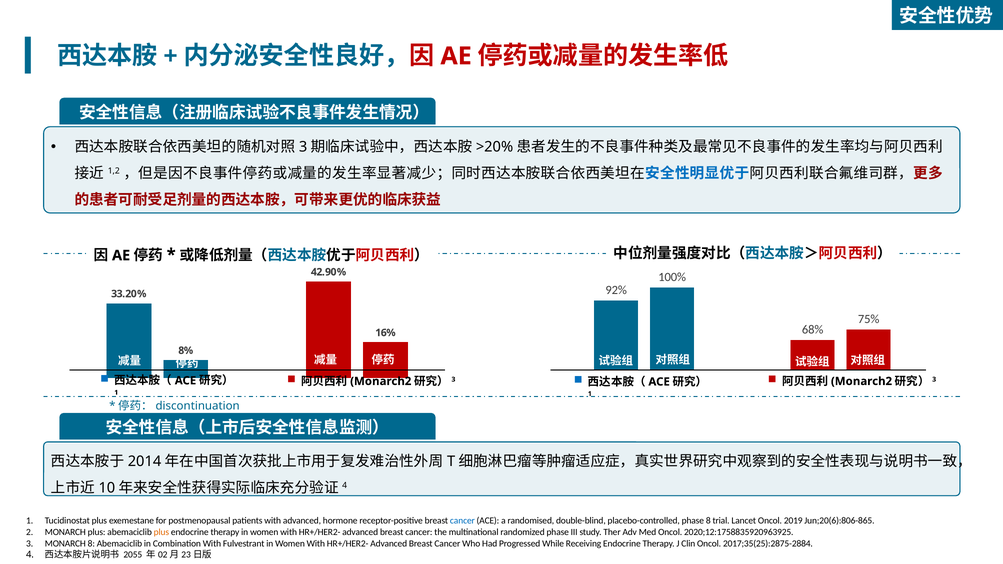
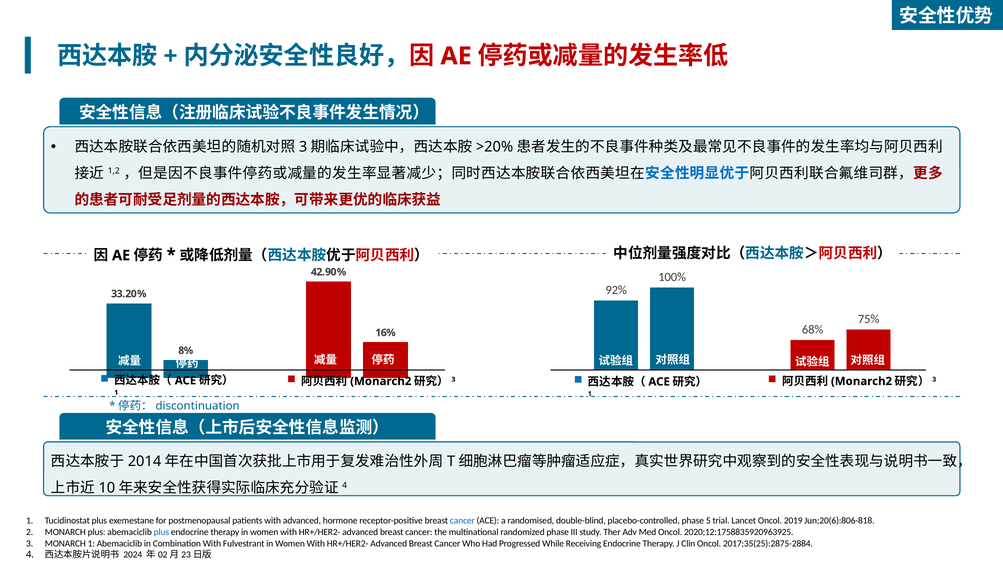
phase 8: 8 -> 5
Jun;20(6):806-865: Jun;20(6):806-865 -> Jun;20(6):806-818
plus at (161, 532) colour: orange -> blue
MONARCH 8: 8 -> 1
2055: 2055 -> 2024
